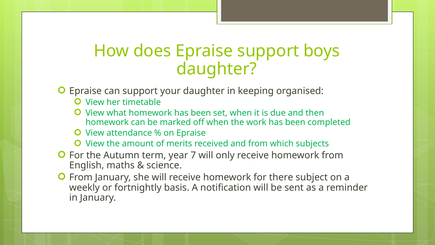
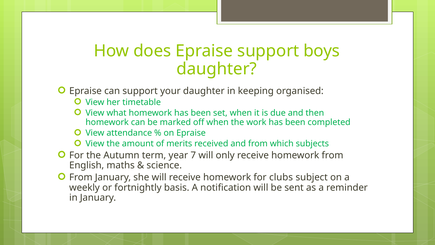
there: there -> clubs
